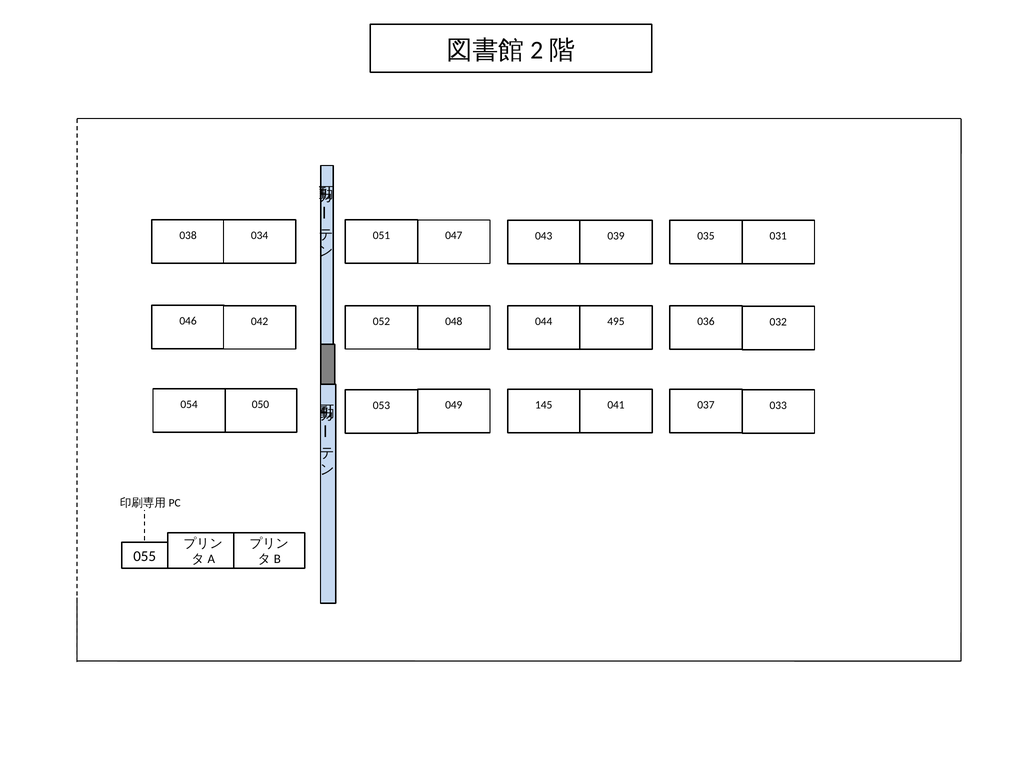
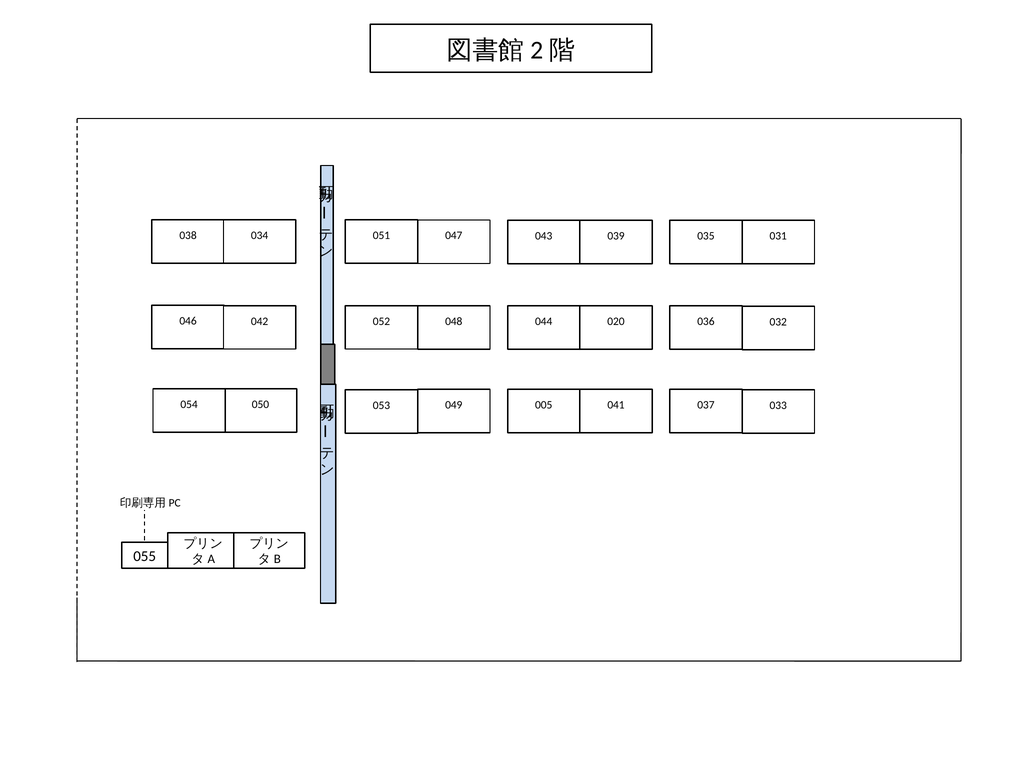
495: 495 -> 020
145: 145 -> 005
